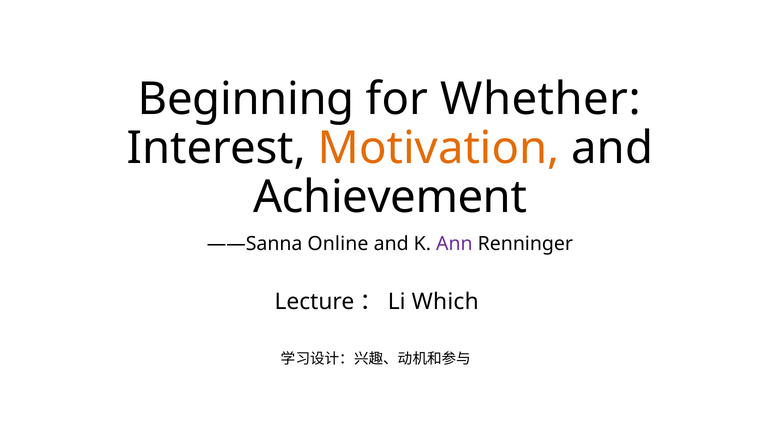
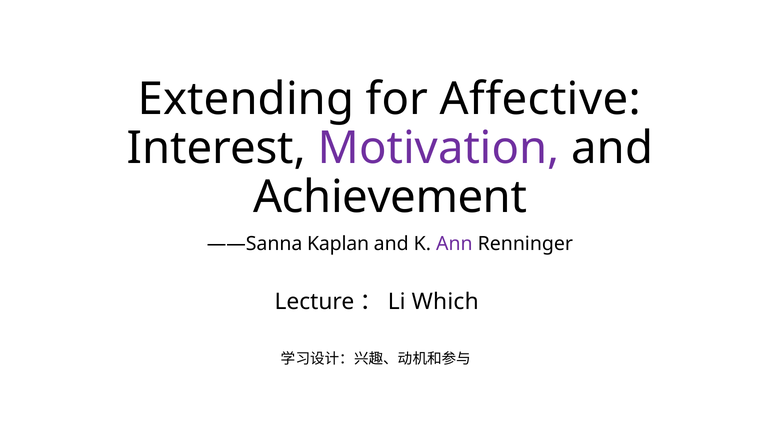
Beginning: Beginning -> Extending
Whether: Whether -> Affective
Motivation colour: orange -> purple
Online: Online -> Kaplan
